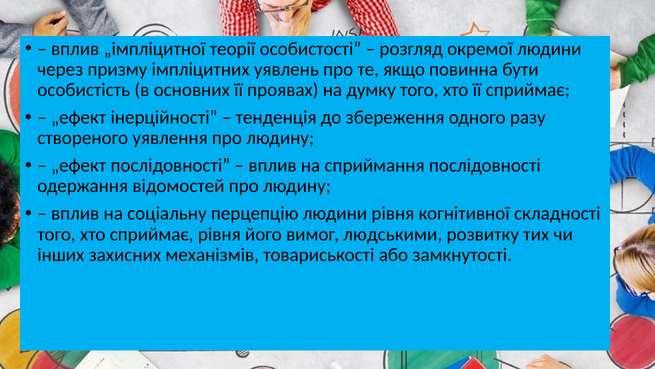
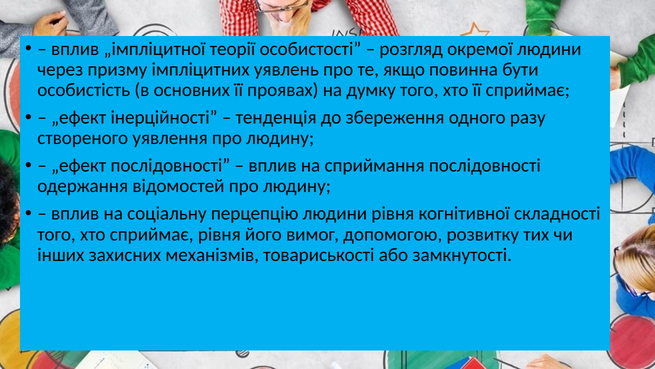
людськими: людськими -> допомогою
